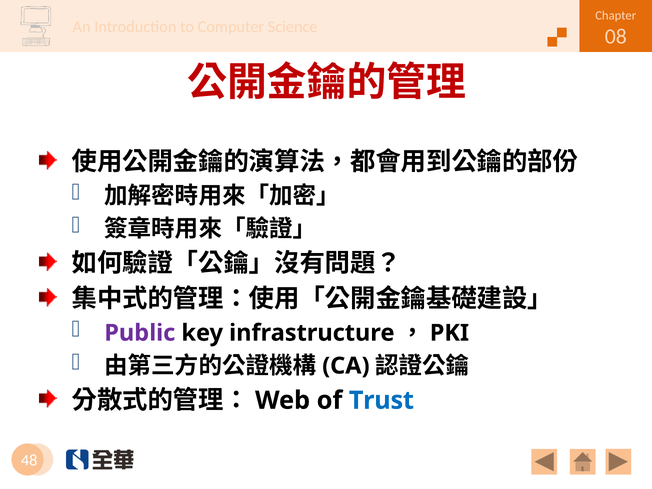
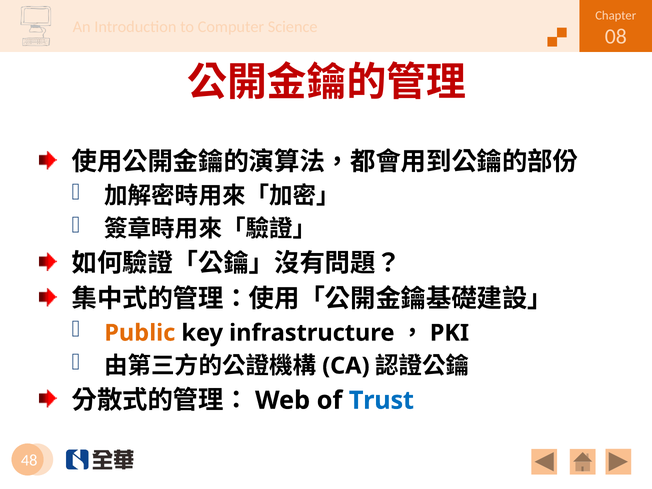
Public colour: purple -> orange
